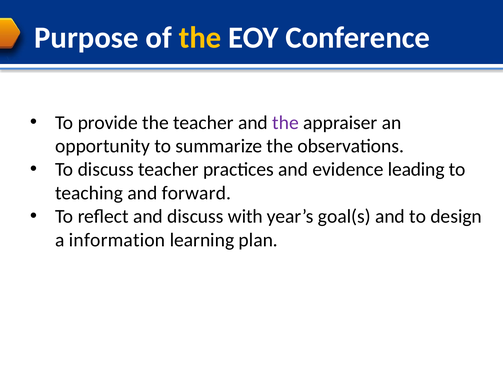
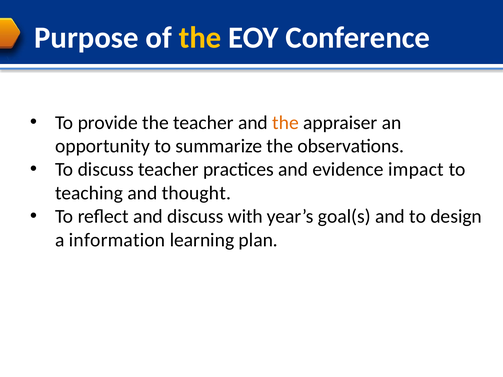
the at (286, 123) colour: purple -> orange
leading: leading -> impact
forward: forward -> thought
